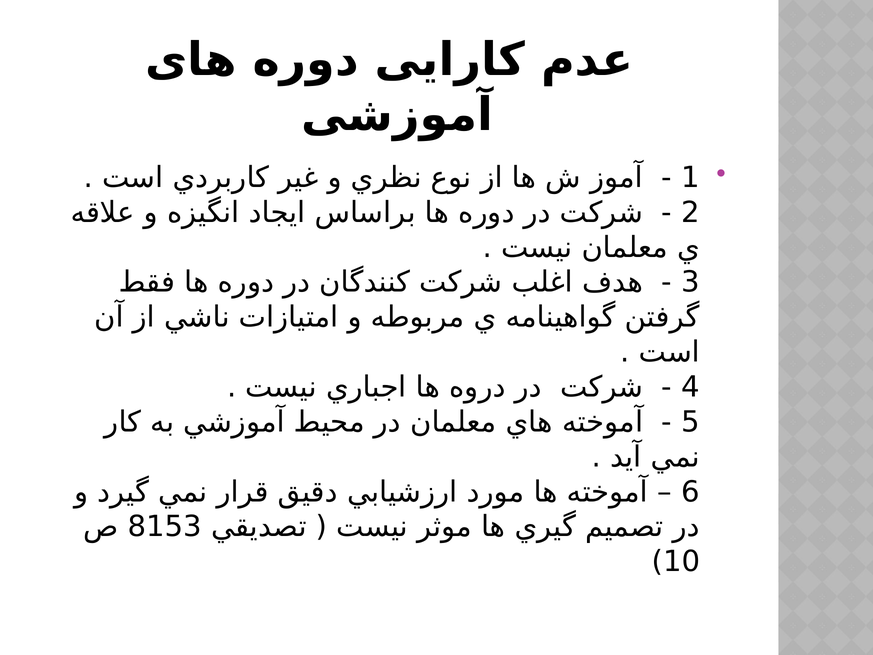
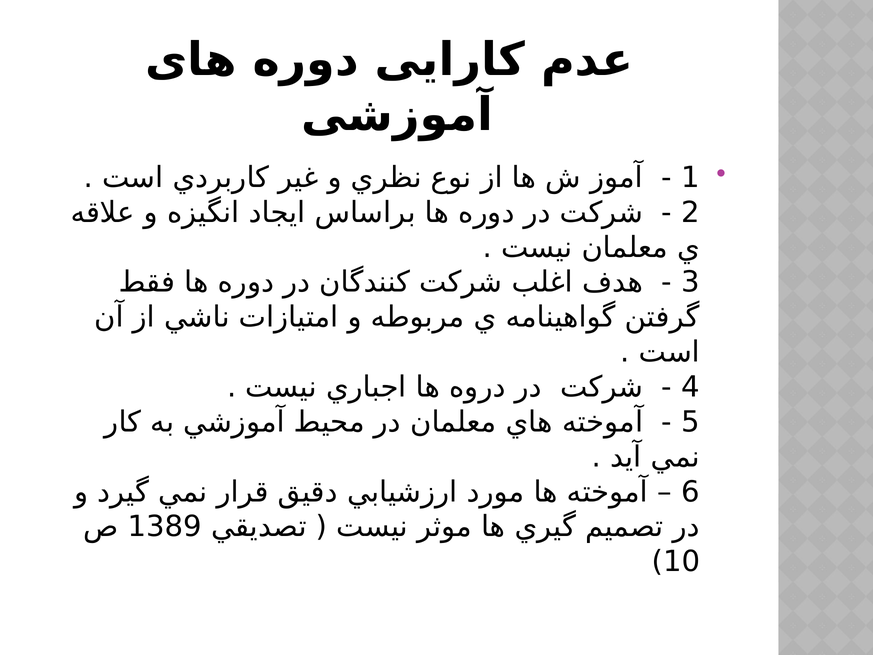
8153: 8153 -> 1389
